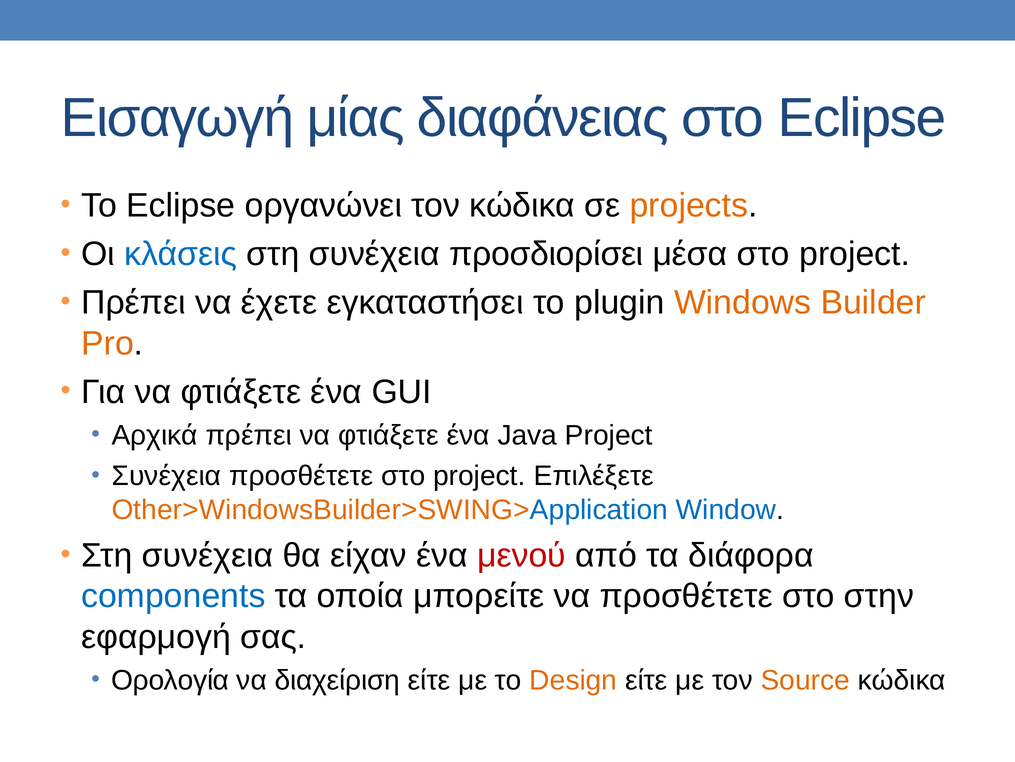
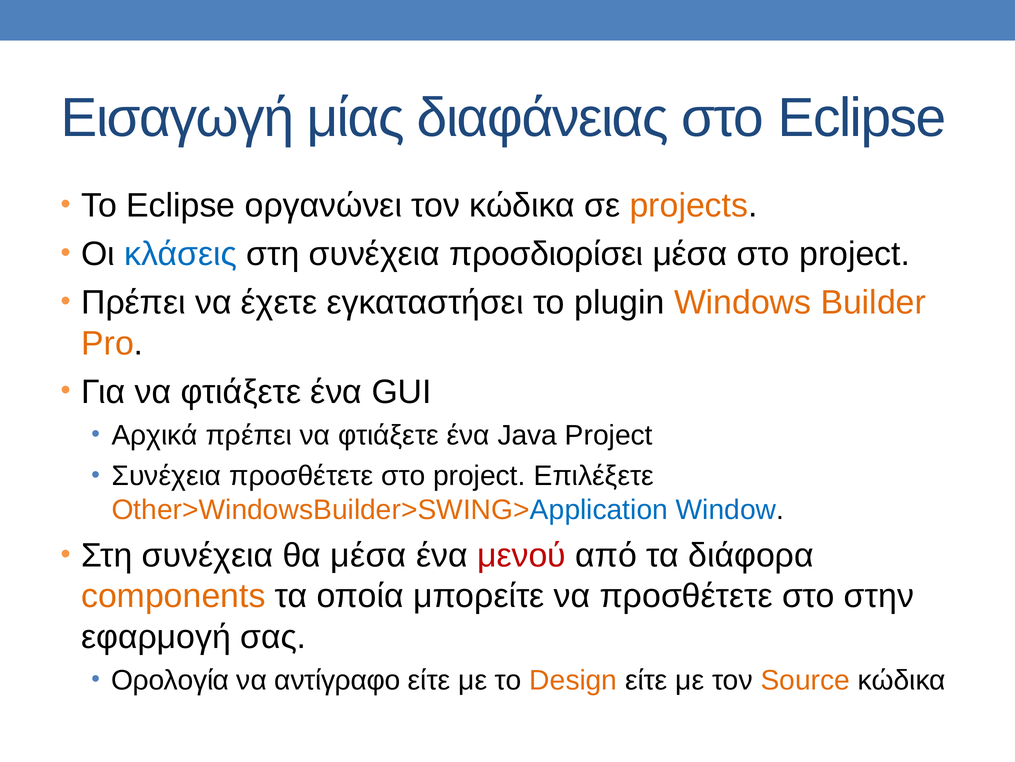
θα είχαν: είχαν -> μέσα
components colour: blue -> orange
διαχείριση: διαχείριση -> αντίγραφο
